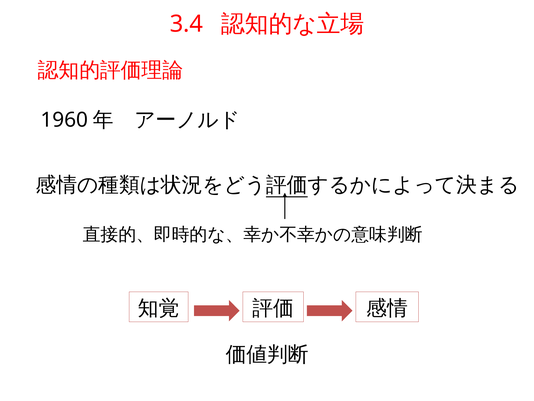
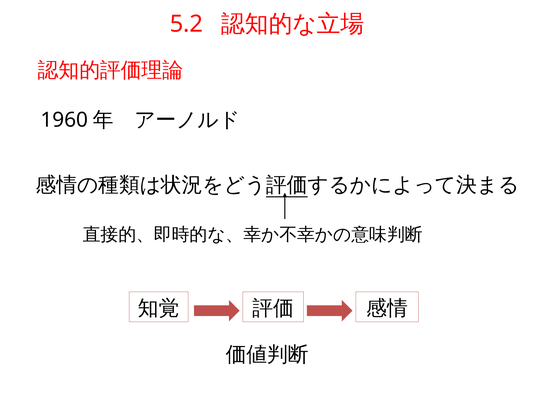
3.4: 3.4 -> 5.2
